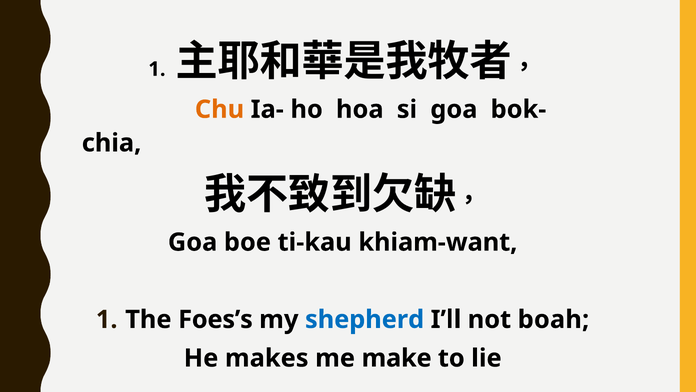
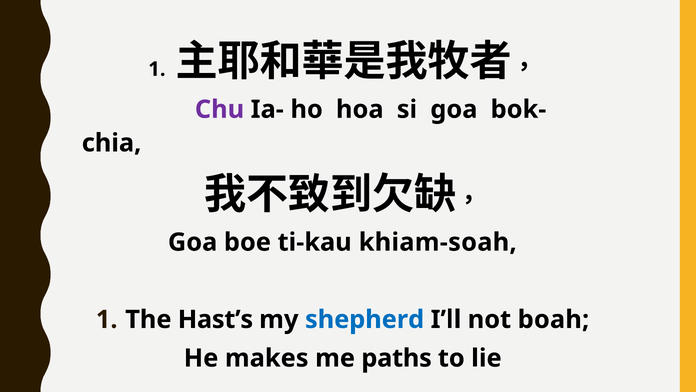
Chu colour: orange -> purple
khiam-want: khiam-want -> khiam-soah
Foes’s: Foes’s -> Hast’s
make: make -> paths
